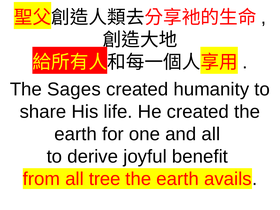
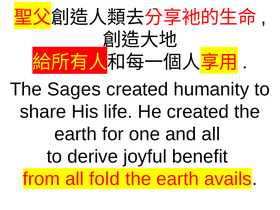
tree: tree -> fold
